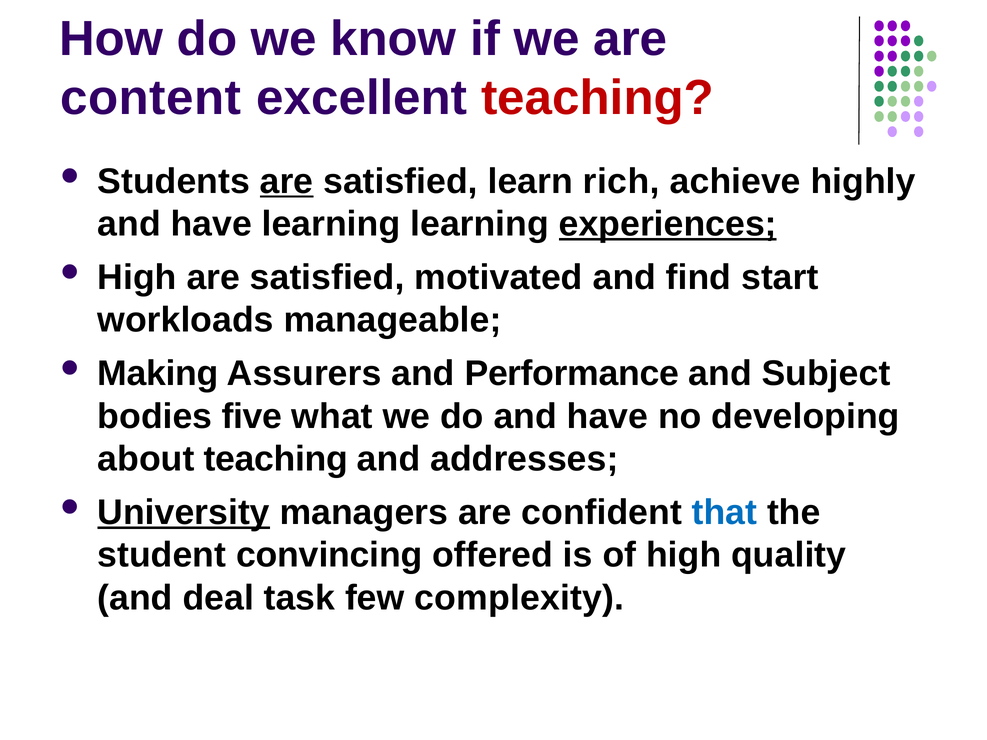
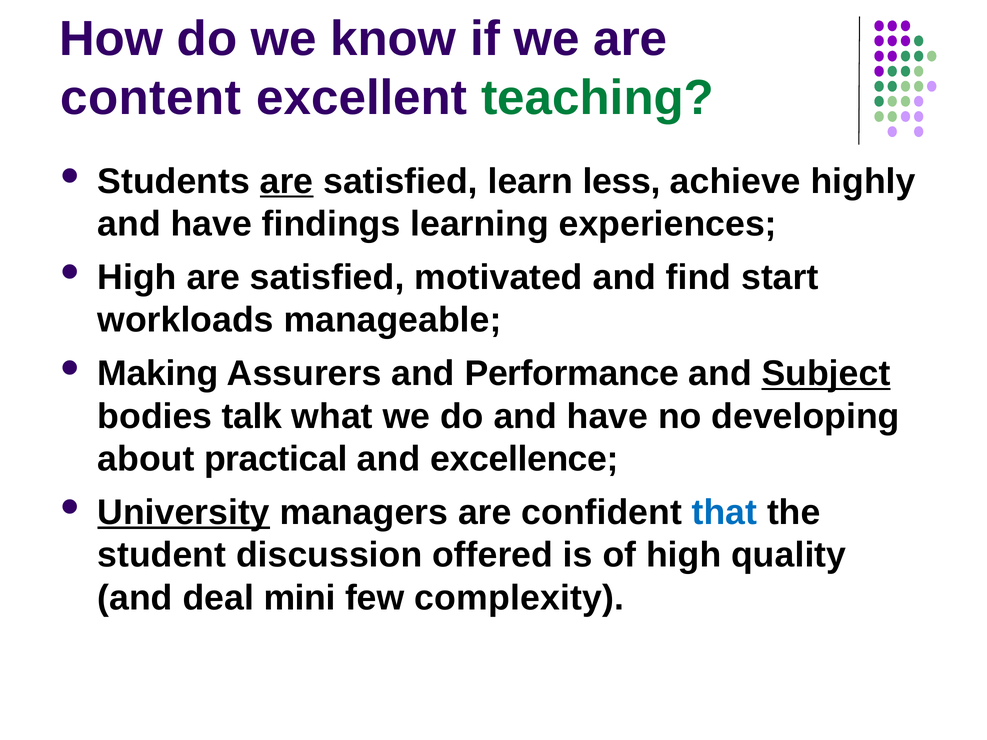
teaching at (597, 98) colour: red -> green
rich: rich -> less
have learning: learning -> findings
experiences underline: present -> none
Subject underline: none -> present
five: five -> talk
about teaching: teaching -> practical
addresses: addresses -> excellence
convincing: convincing -> discussion
task: task -> mini
